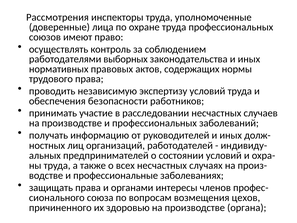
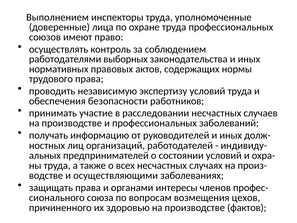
Рассмотрения: Рассмотрения -> Выполнением
профессиональные: профессиональные -> осуществляющими
органа: органа -> фактов
